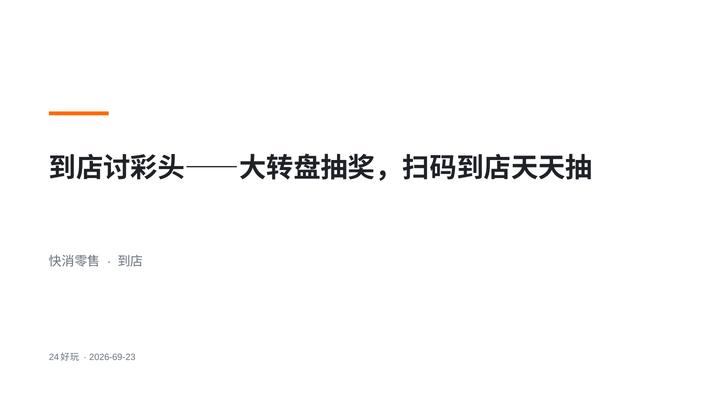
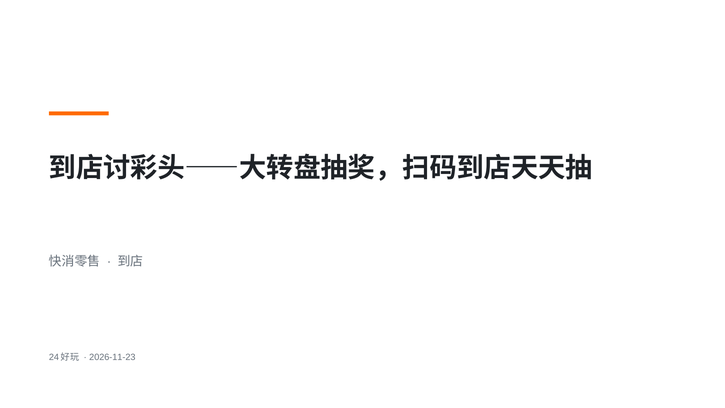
2026-69-23: 2026-69-23 -> 2026-11-23
